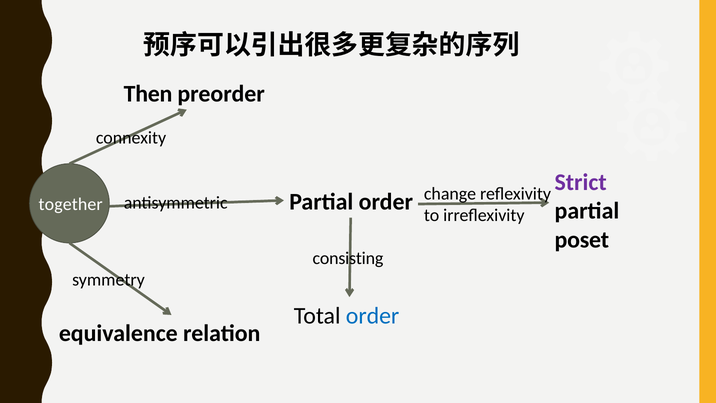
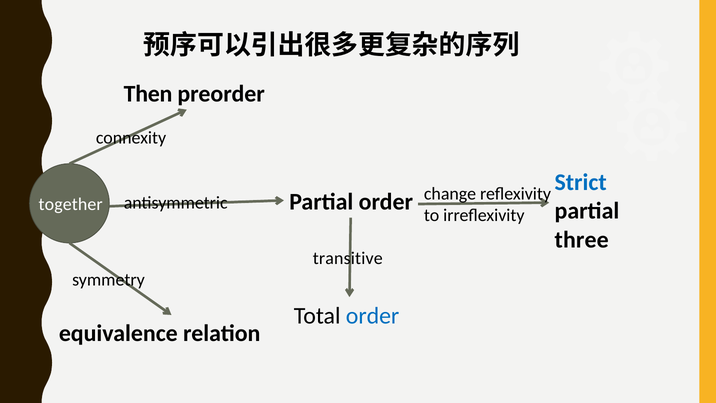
Strict colour: purple -> blue
poset: poset -> three
consisting: consisting -> transitive
